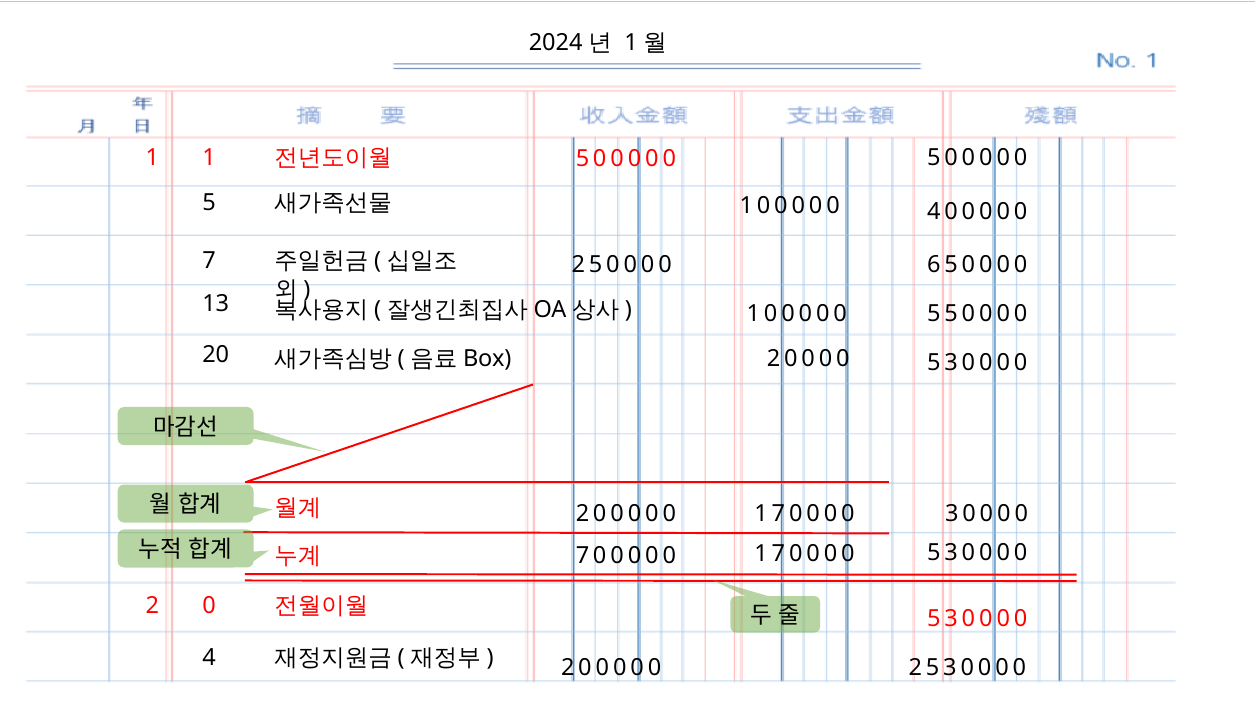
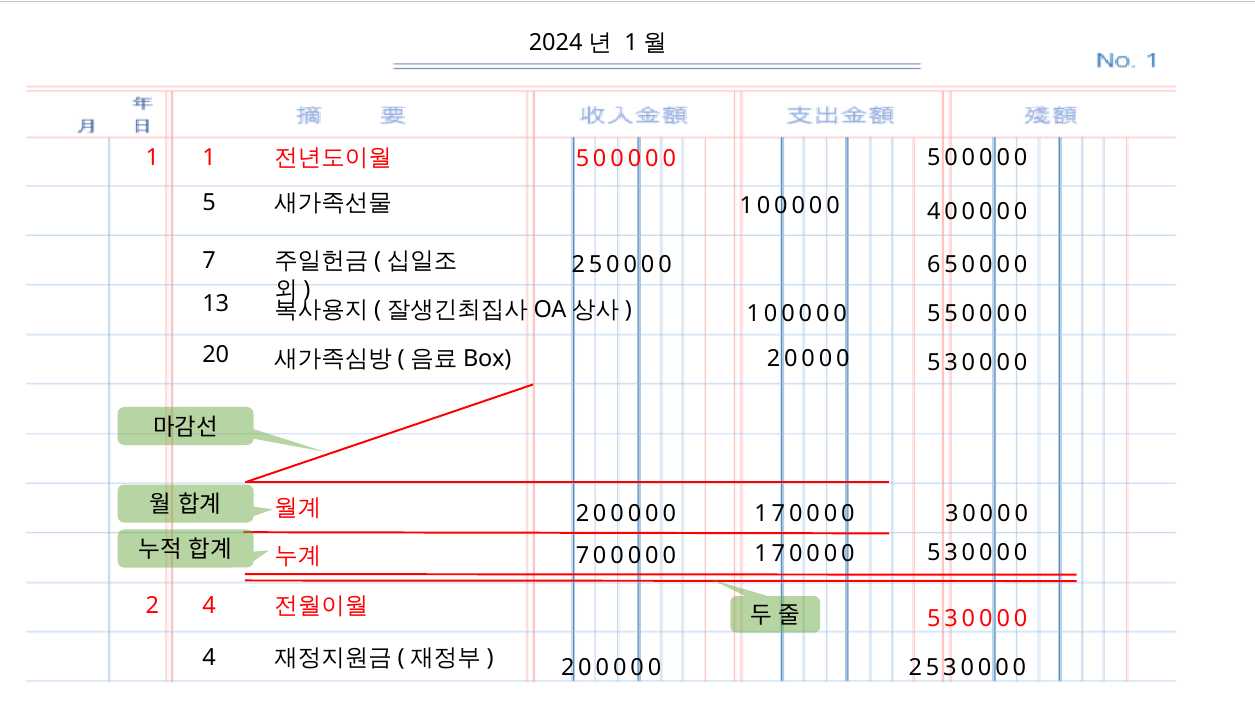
2 0: 0 -> 4
